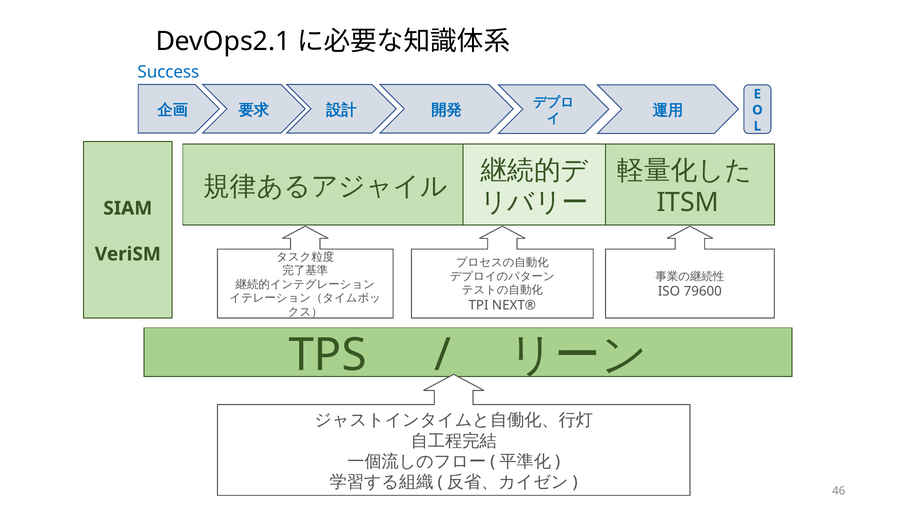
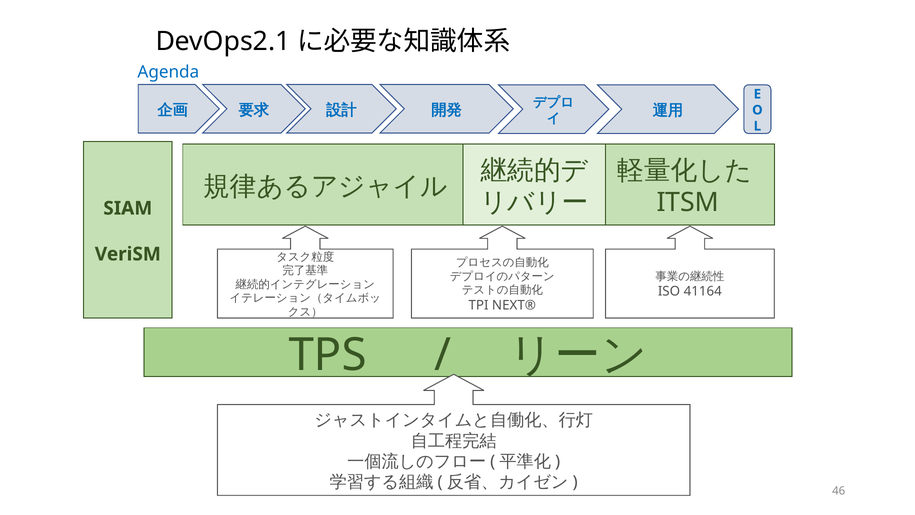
Success: Success -> Agenda
79600: 79600 -> 41164
